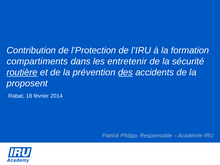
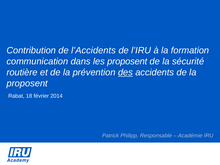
l’Protection: l’Protection -> l’Accidents
compartiments: compartiments -> communication
les entretenir: entretenir -> proposent
routière underline: present -> none
